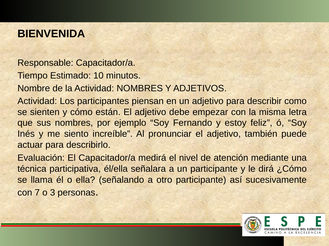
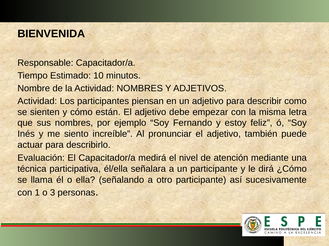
7: 7 -> 1
